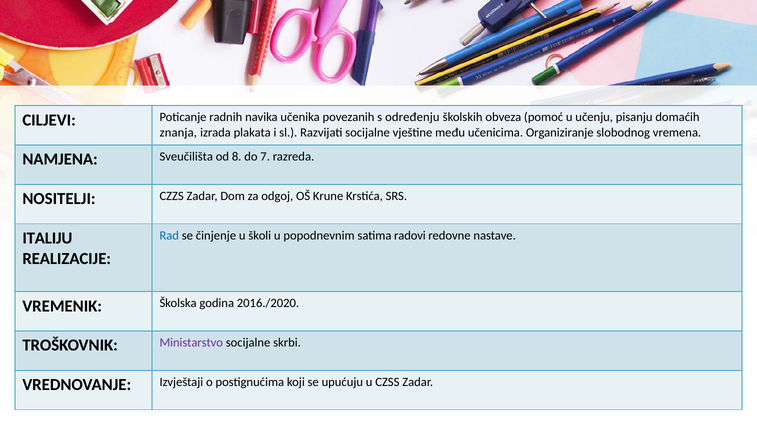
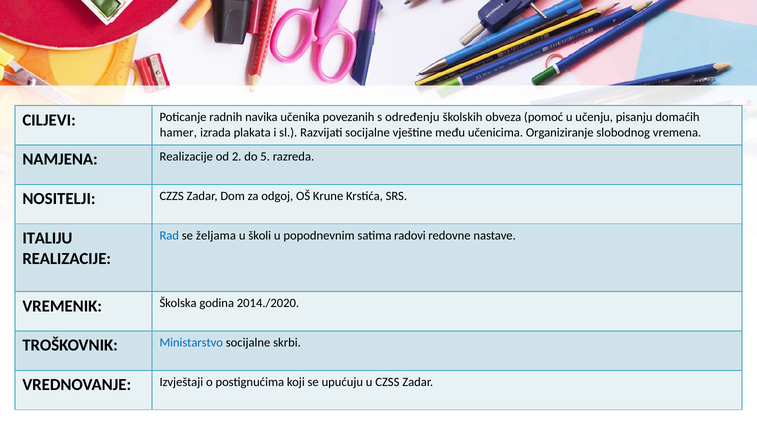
znanja: znanja -> hamer
NAMJENA Sveučilišta: Sveučilišta -> Realizacije
8: 8 -> 2
7: 7 -> 5
činjenje: činjenje -> željama
2016./2020: 2016./2020 -> 2014./2020
Ministarstvo colour: purple -> blue
